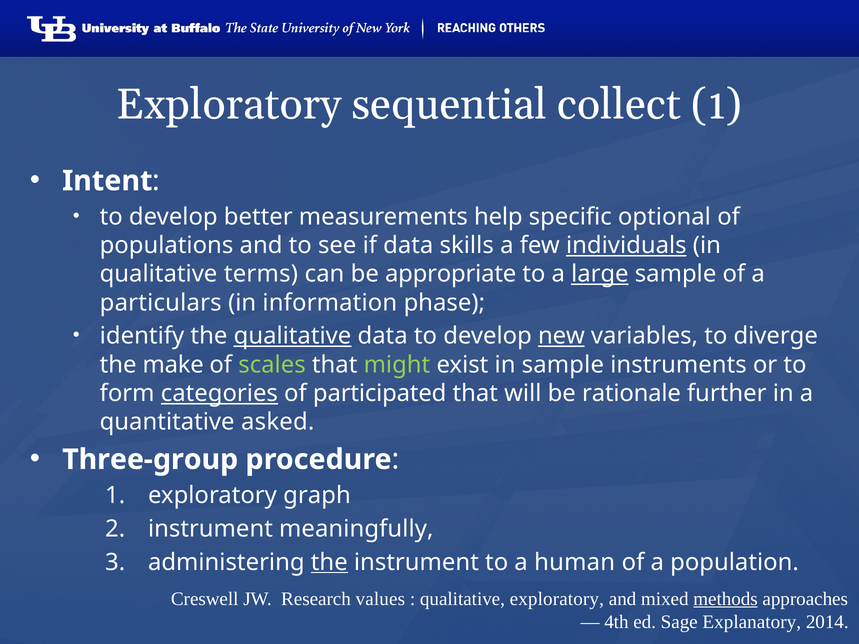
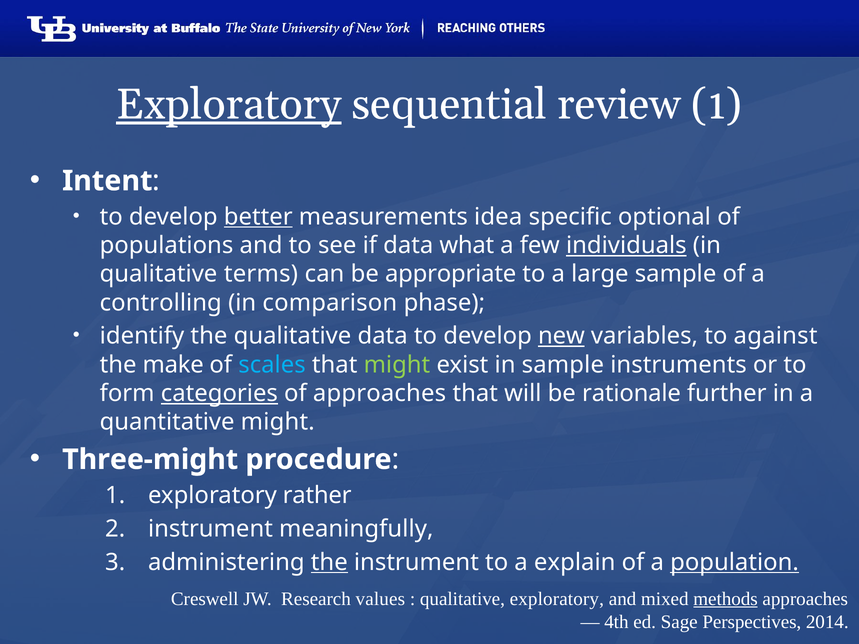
Exploratory at (229, 105) underline: none -> present
collect: collect -> review
better underline: none -> present
help: help -> idea
skills: skills -> what
large underline: present -> none
particulars: particulars -> controlling
information: information -> comparison
qualitative at (292, 336) underline: present -> none
diverge: diverge -> against
scales colour: light green -> light blue
of participated: participated -> approaches
quantitative asked: asked -> might
Three-group: Three-group -> Three-might
graph: graph -> rather
human: human -> explain
population underline: none -> present
Explanatory: Explanatory -> Perspectives
